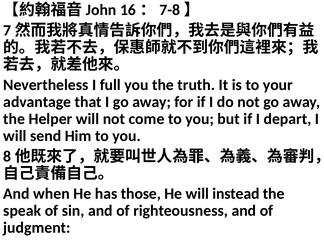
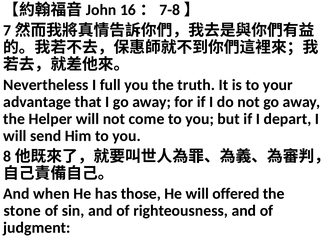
instead: instead -> offered
speak: speak -> stone
